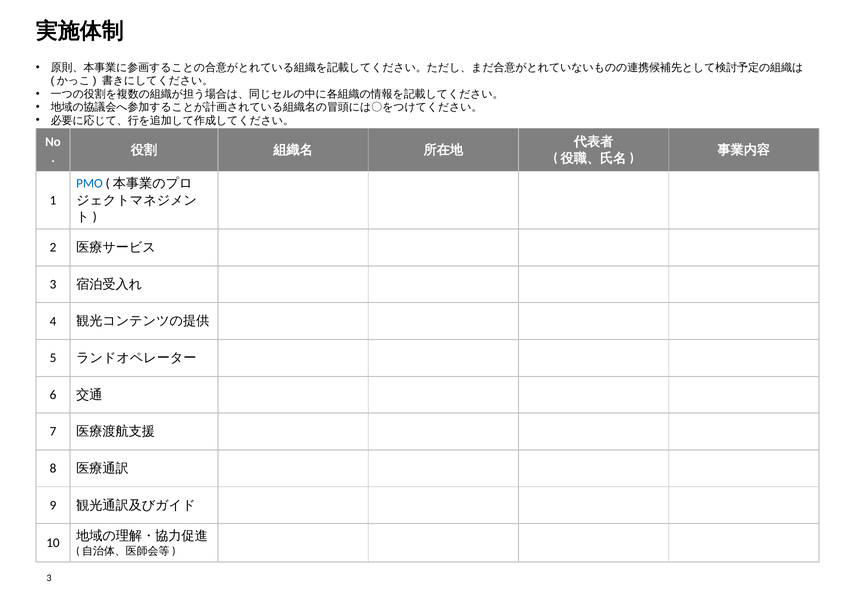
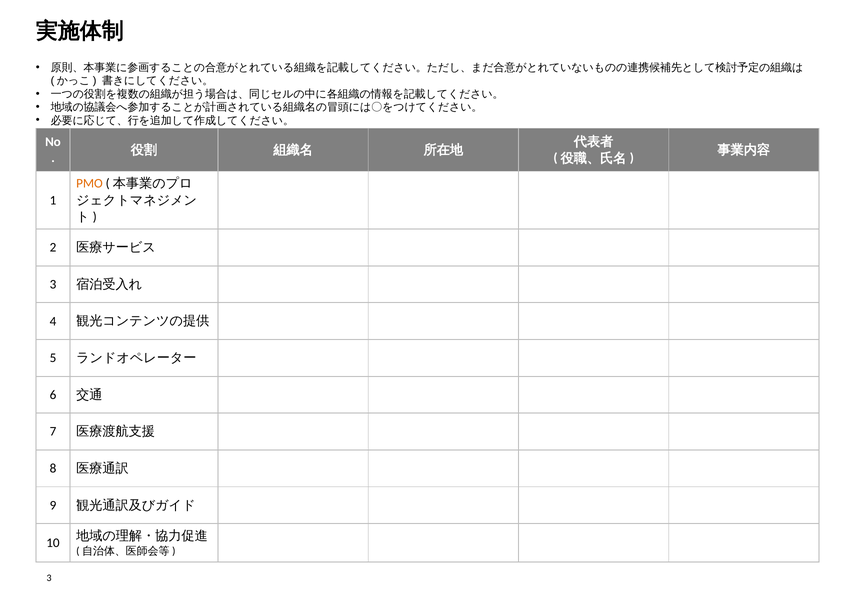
PMO colour: blue -> orange
